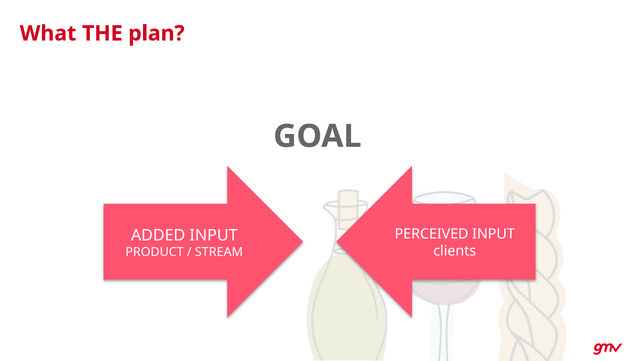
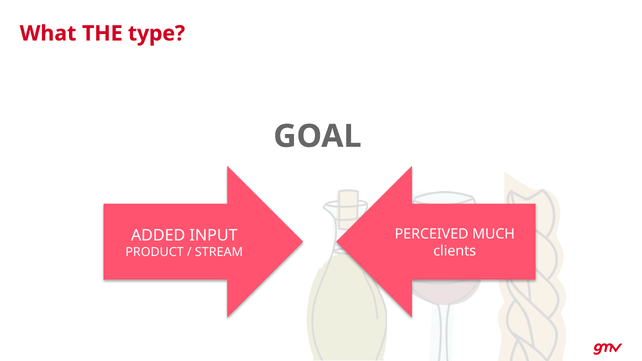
plan: plan -> type
PERCEIVED INPUT: INPUT -> MUCH
